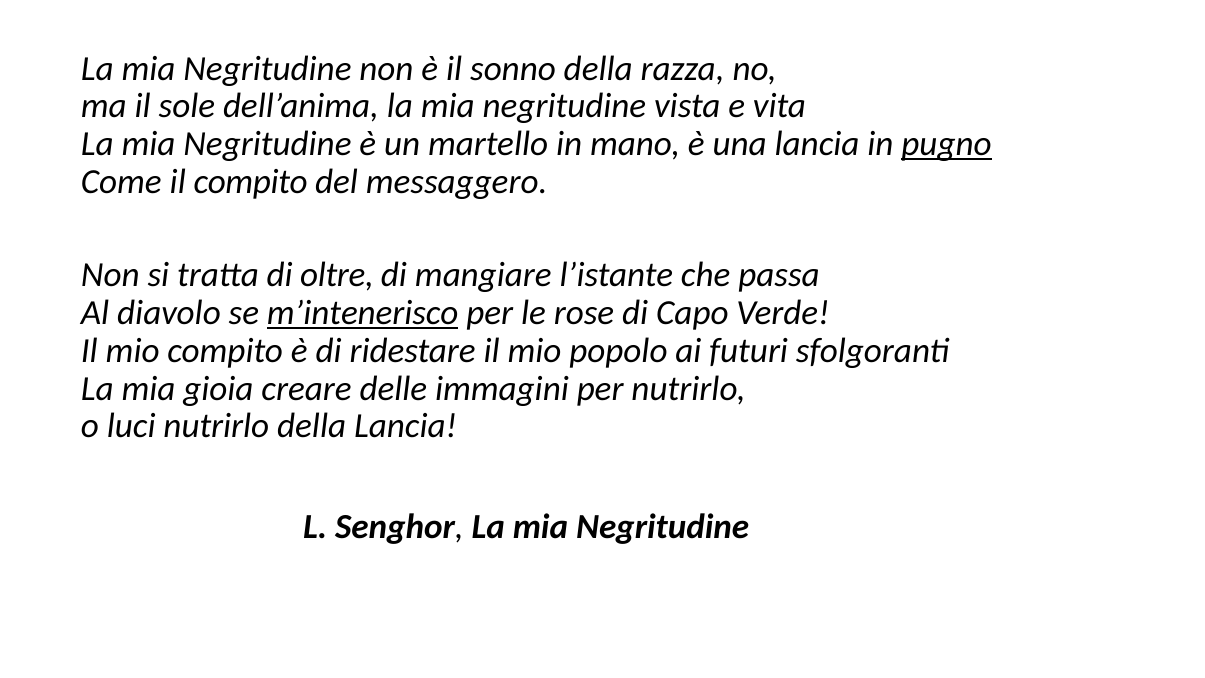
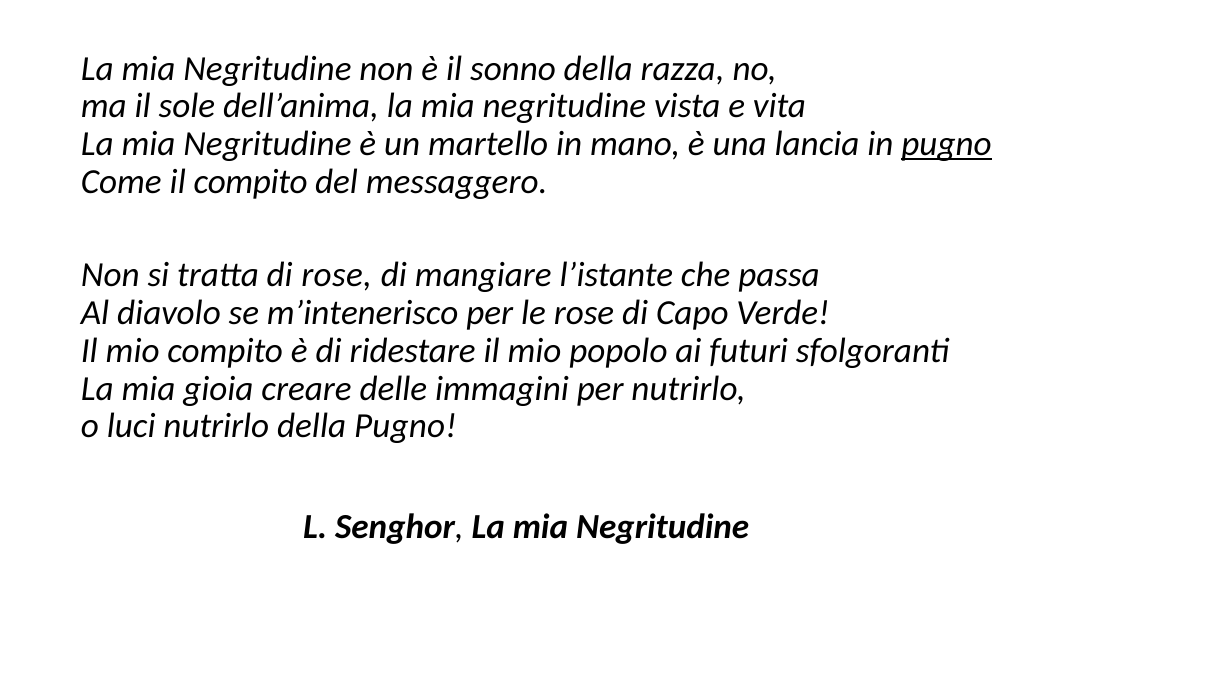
di oltre: oltre -> rose
m’intenerisco underline: present -> none
della Lancia: Lancia -> Pugno
